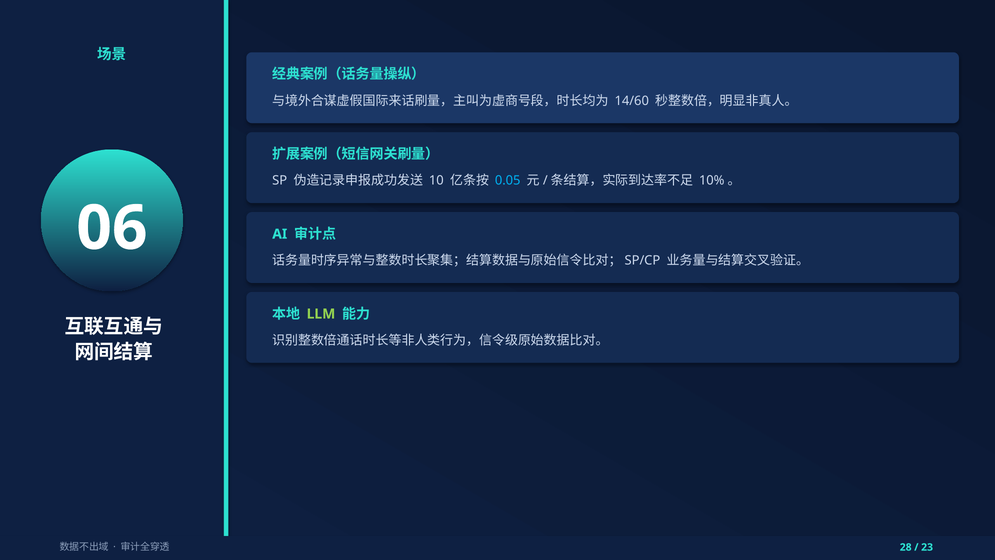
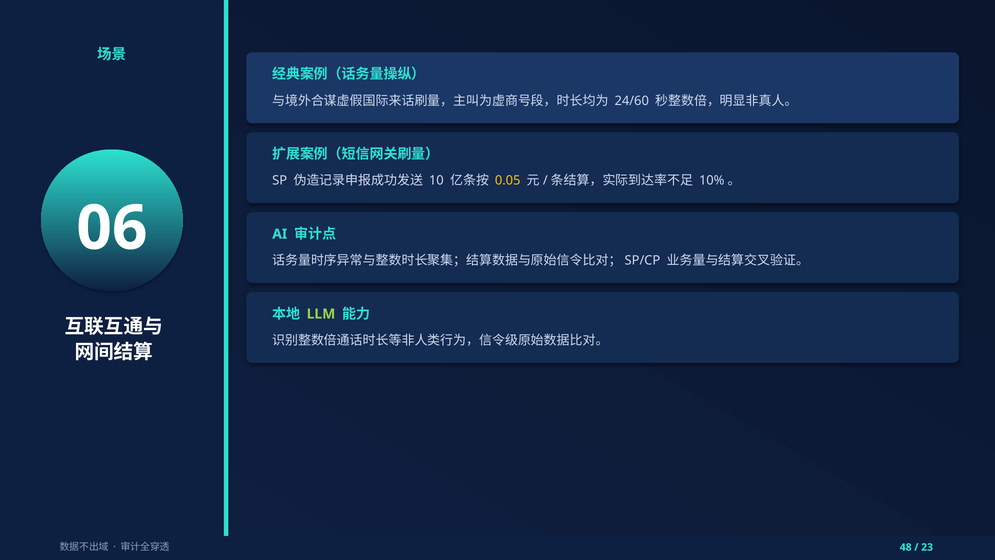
14/60: 14/60 -> 24/60
0.05 colour: light blue -> yellow
28: 28 -> 48
